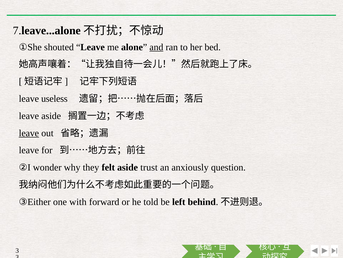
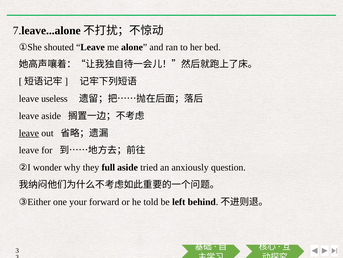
and underline: present -> none
felt: felt -> full
trust: trust -> tried
with: with -> your
